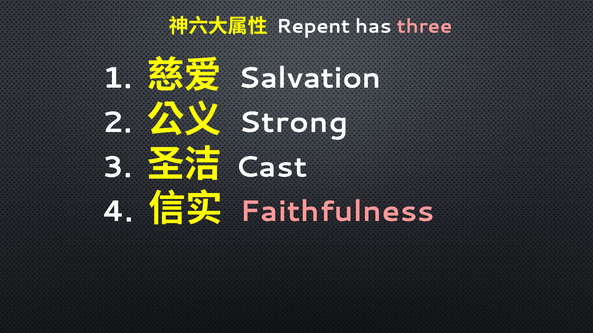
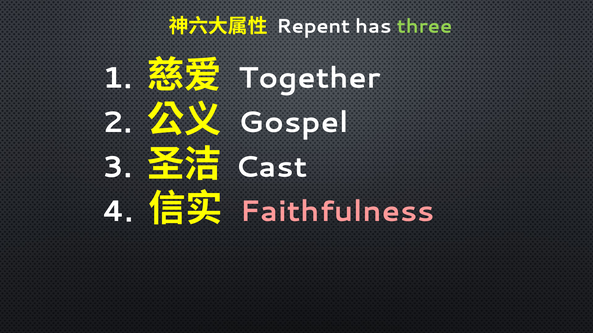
three colour: pink -> light green
Salvation: Salvation -> Together
Strong: Strong -> Gospel
